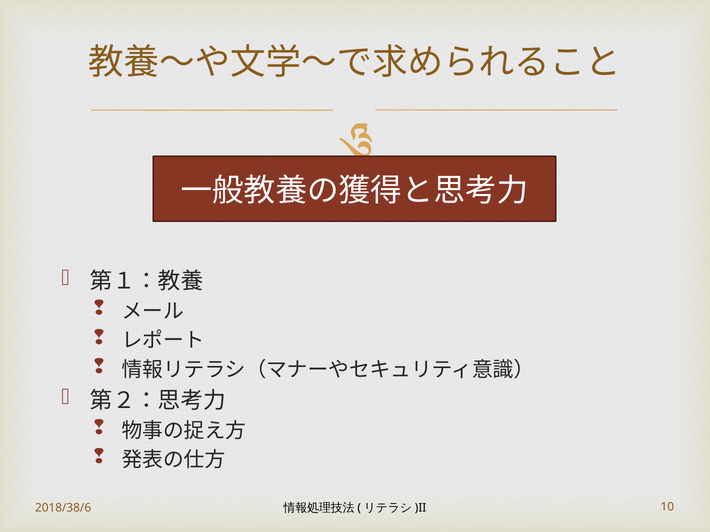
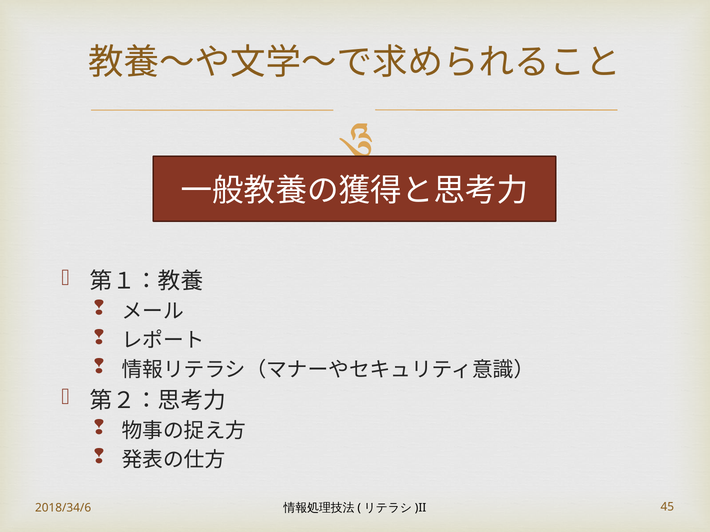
2018/38/6: 2018/38/6 -> 2018/34/6
10: 10 -> 45
